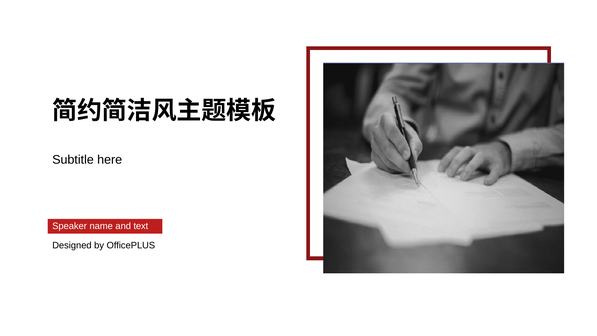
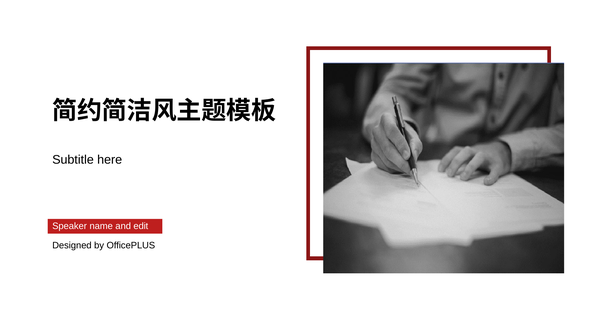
text: text -> edit
